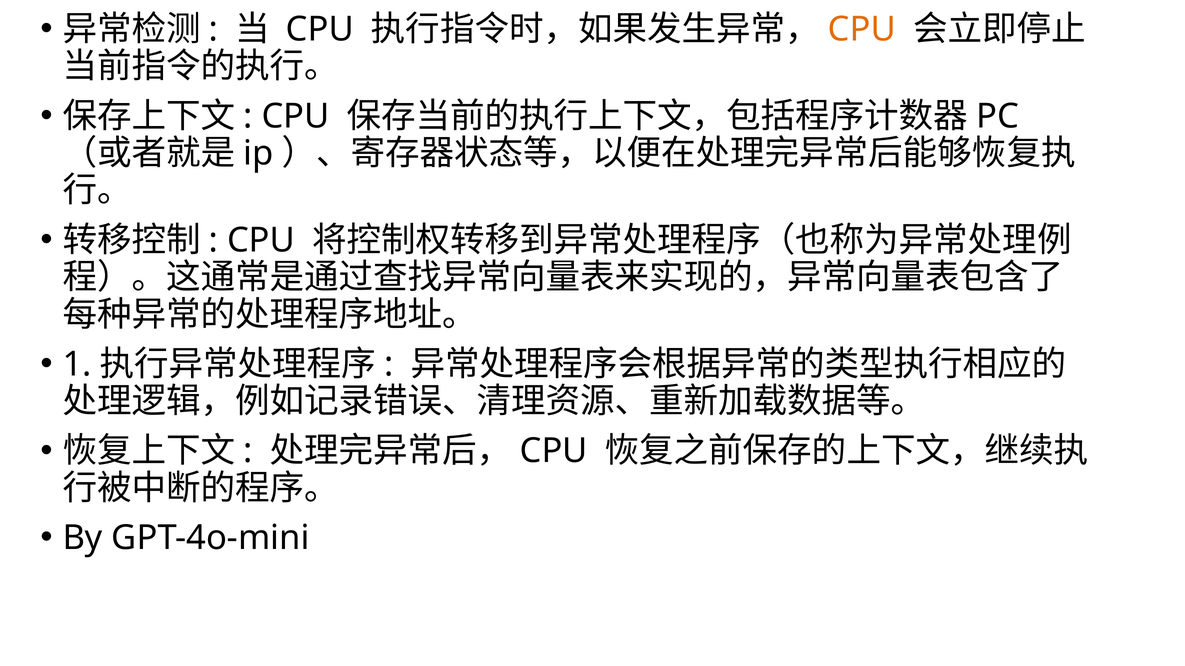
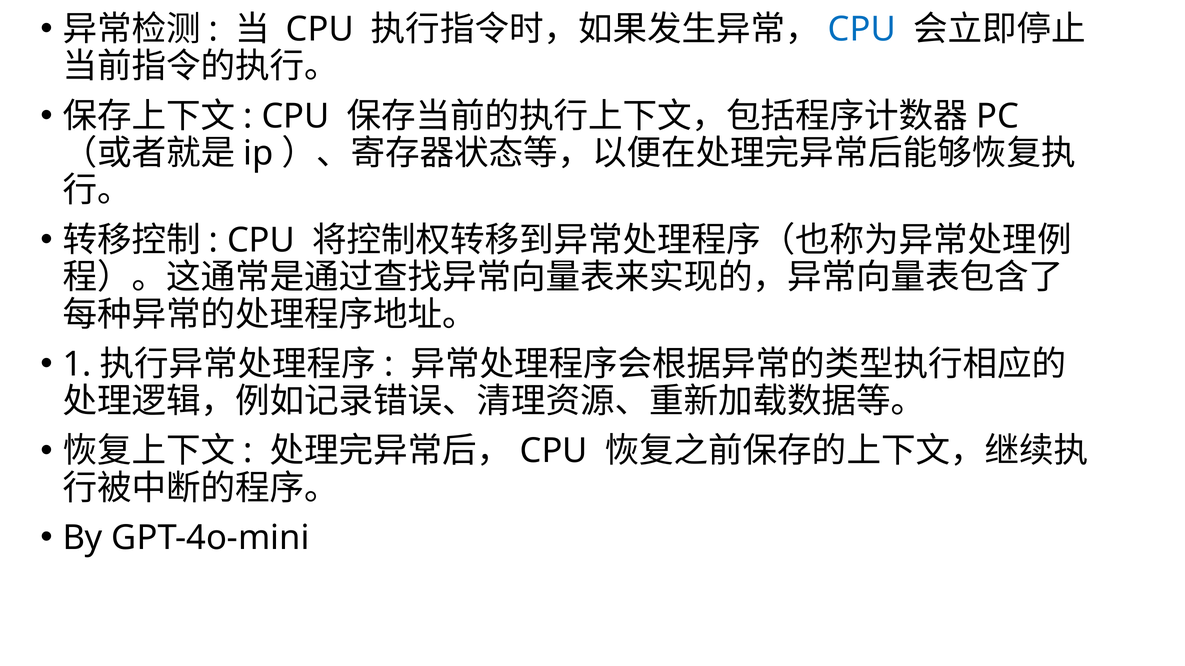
CPU at (862, 29) colour: orange -> blue
